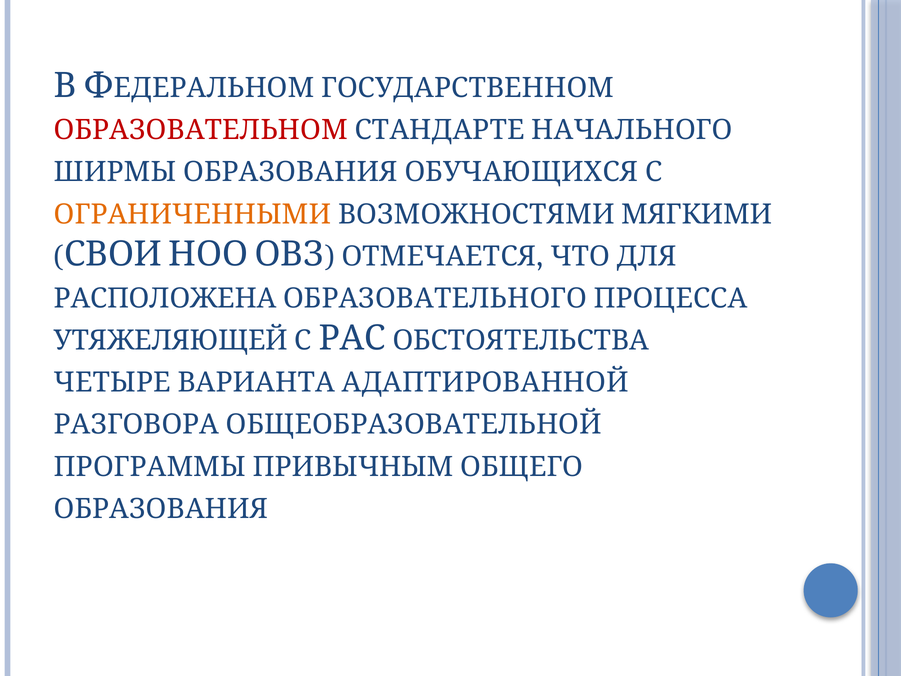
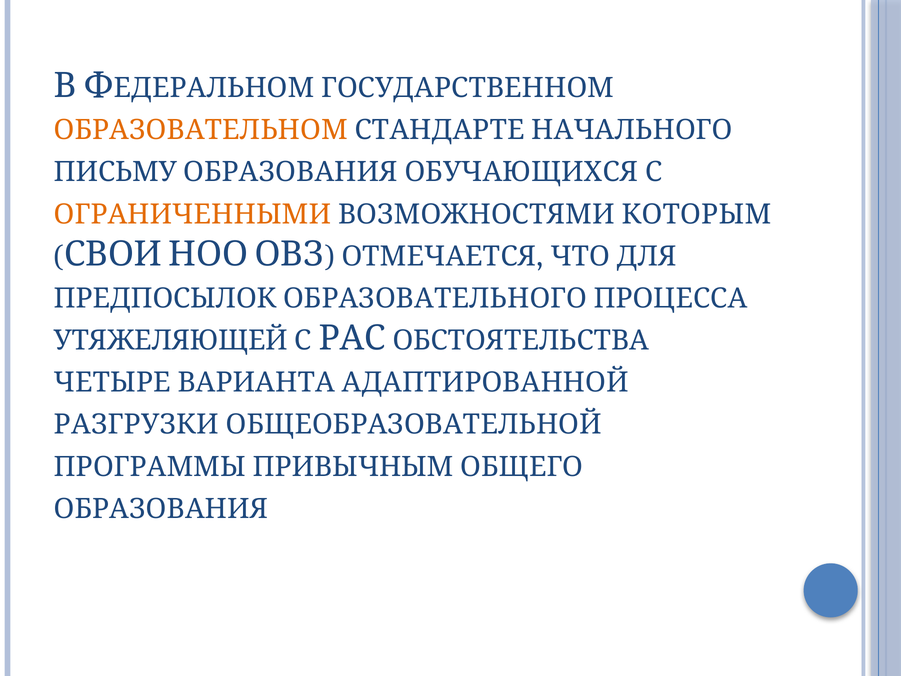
ОБРАЗОВАТЕЛЬНОМ colour: red -> orange
ШИРМЫ: ШИРМЫ -> ПИСЬМУ
МЯГКИМИ: МЯГКИМИ -> КОТОРЫМ
РАСПОЛОЖЕНА: РАСПОЛОЖЕНА -> ПРЕДПОСЫЛОК
РАЗГОВОРА: РАЗГОВОРА -> РАЗГРУЗКИ
